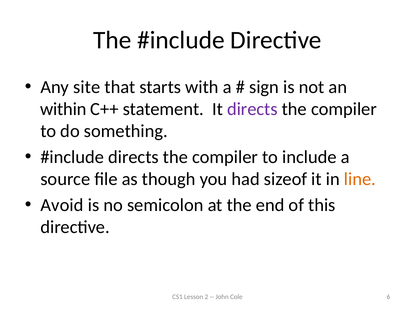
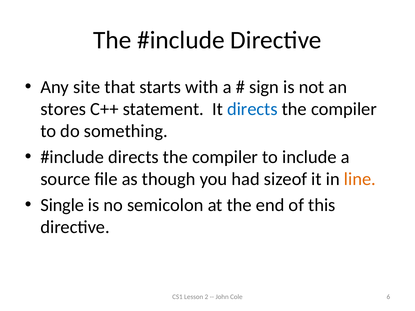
within: within -> stores
directs at (252, 109) colour: purple -> blue
Avoid: Avoid -> Single
